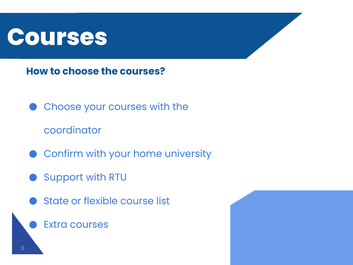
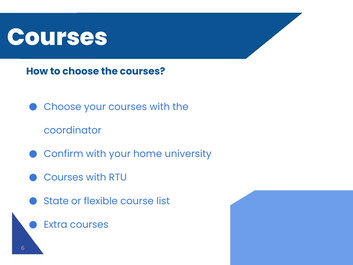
Support at (64, 177): Support -> Courses
